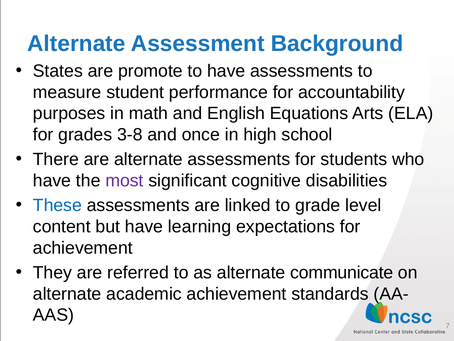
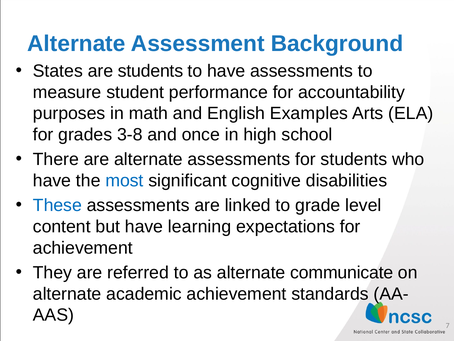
are promote: promote -> students
Equations: Equations -> Examples
most colour: purple -> blue
